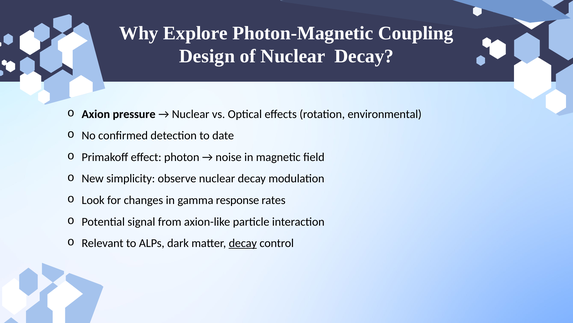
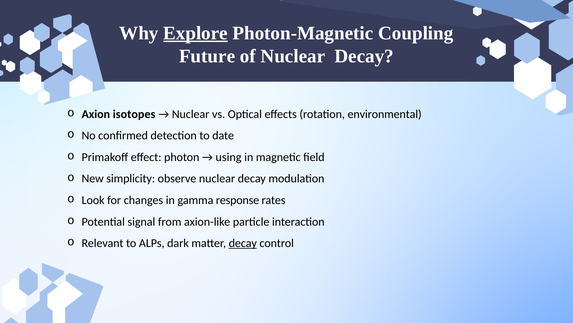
Explore underline: none -> present
Design: Design -> Future
pressure: pressure -> isotopes
noise: noise -> using
